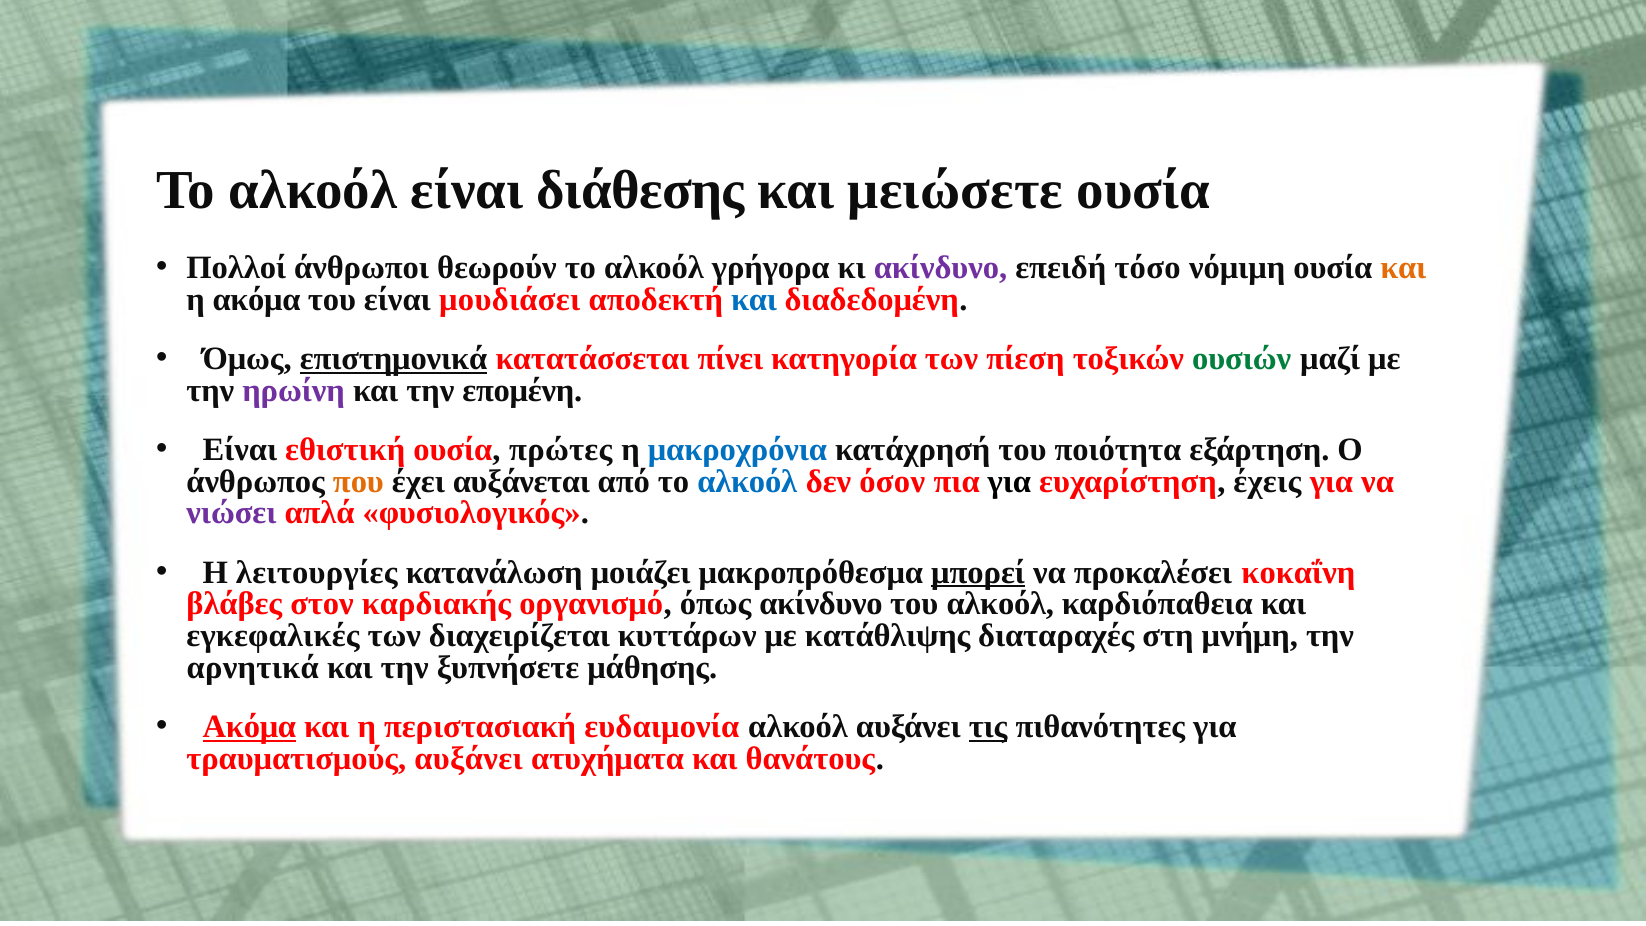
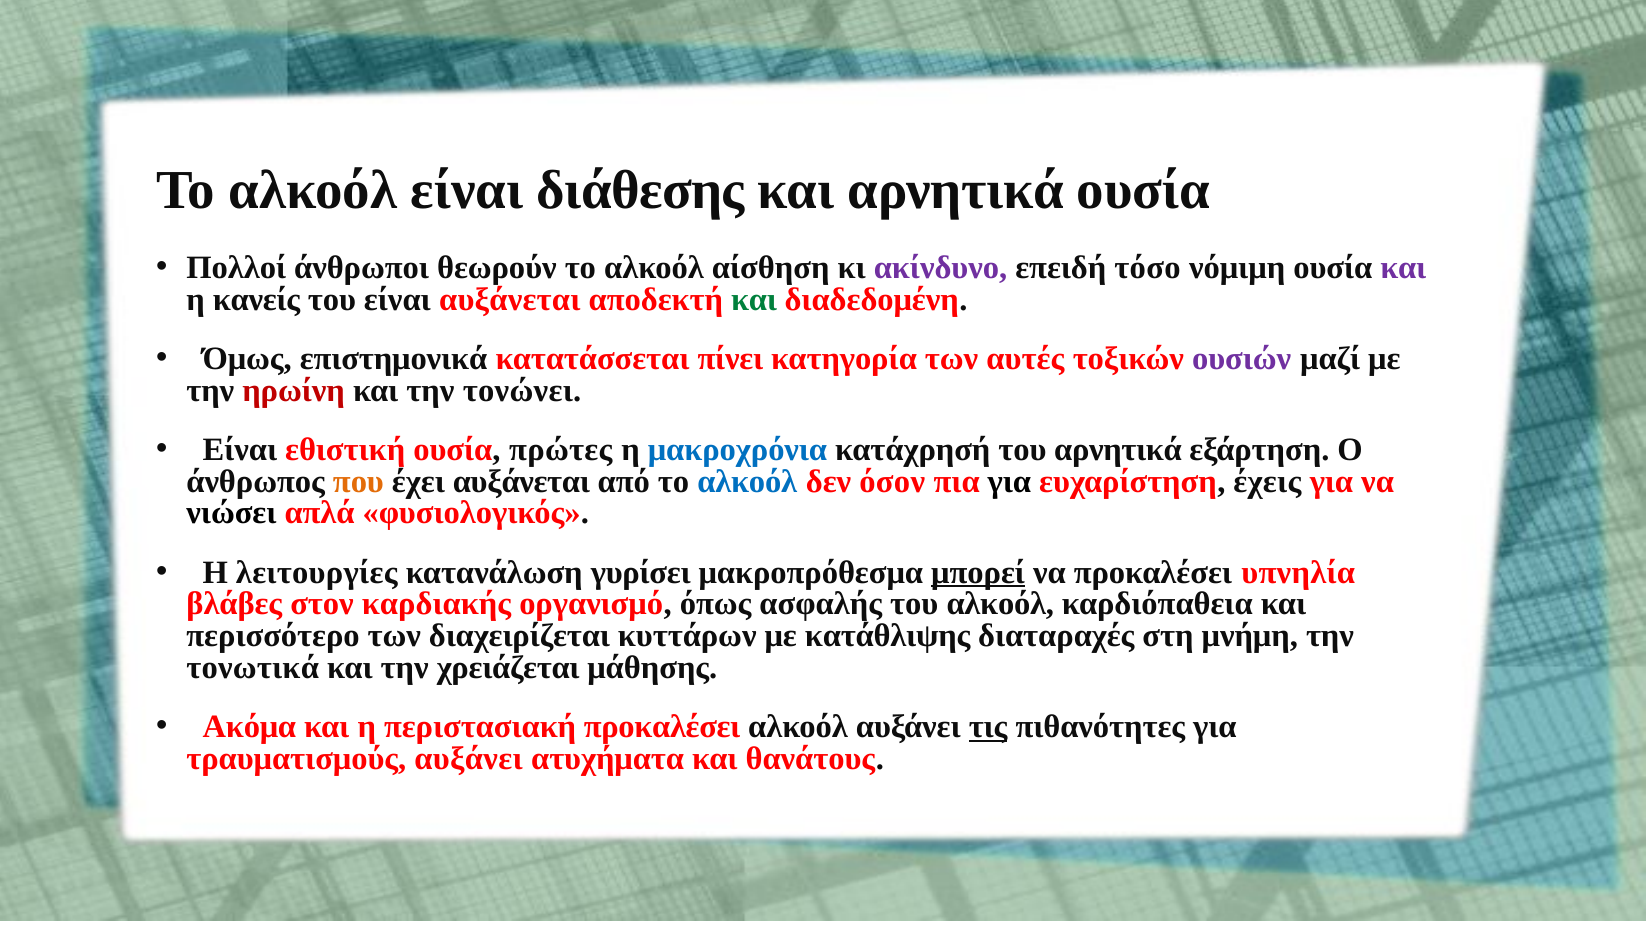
και μειώσετε: μειώσετε -> αρνητικά
γρήγορα: γρήγορα -> αίσθηση
και at (1403, 268) colour: orange -> purple
η ακόμα: ακόμα -> κανείς
είναι μουδιάσει: μουδιάσει -> αυξάνεται
και at (754, 299) colour: blue -> green
επιστημονικά underline: present -> none
πίεση: πίεση -> αυτές
ουσιών colour: green -> purple
ηρωίνη colour: purple -> red
επομένη: επομένη -> τονώνει
του ποιότητα: ποιότητα -> αρνητικά
νιώσει colour: purple -> black
μοιάζει: μοιάζει -> γυρίσει
κοκαΐνη: κοκαΐνη -> υπνηλία
όπως ακίνδυνο: ακίνδυνο -> ασφαλής
εγκεφαλικές: εγκεφαλικές -> περισσότερο
αρνητικά: αρνητικά -> τονωτικά
ξυπνήσετε: ξυπνήσετε -> χρειάζεται
Ακόμα at (249, 727) underline: present -> none
περιστασιακή ευδαιμονία: ευδαιμονία -> προκαλέσει
